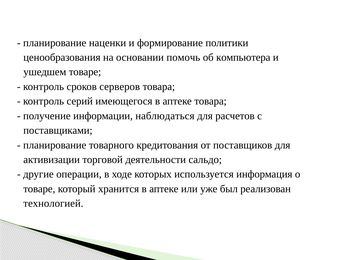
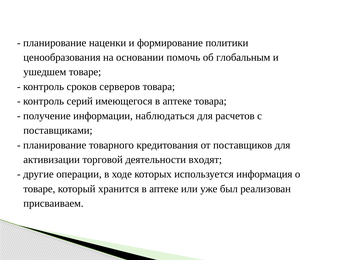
компьютера: компьютера -> глобальным
сальдо: сальдо -> входят
технологией: технологией -> присваиваем
